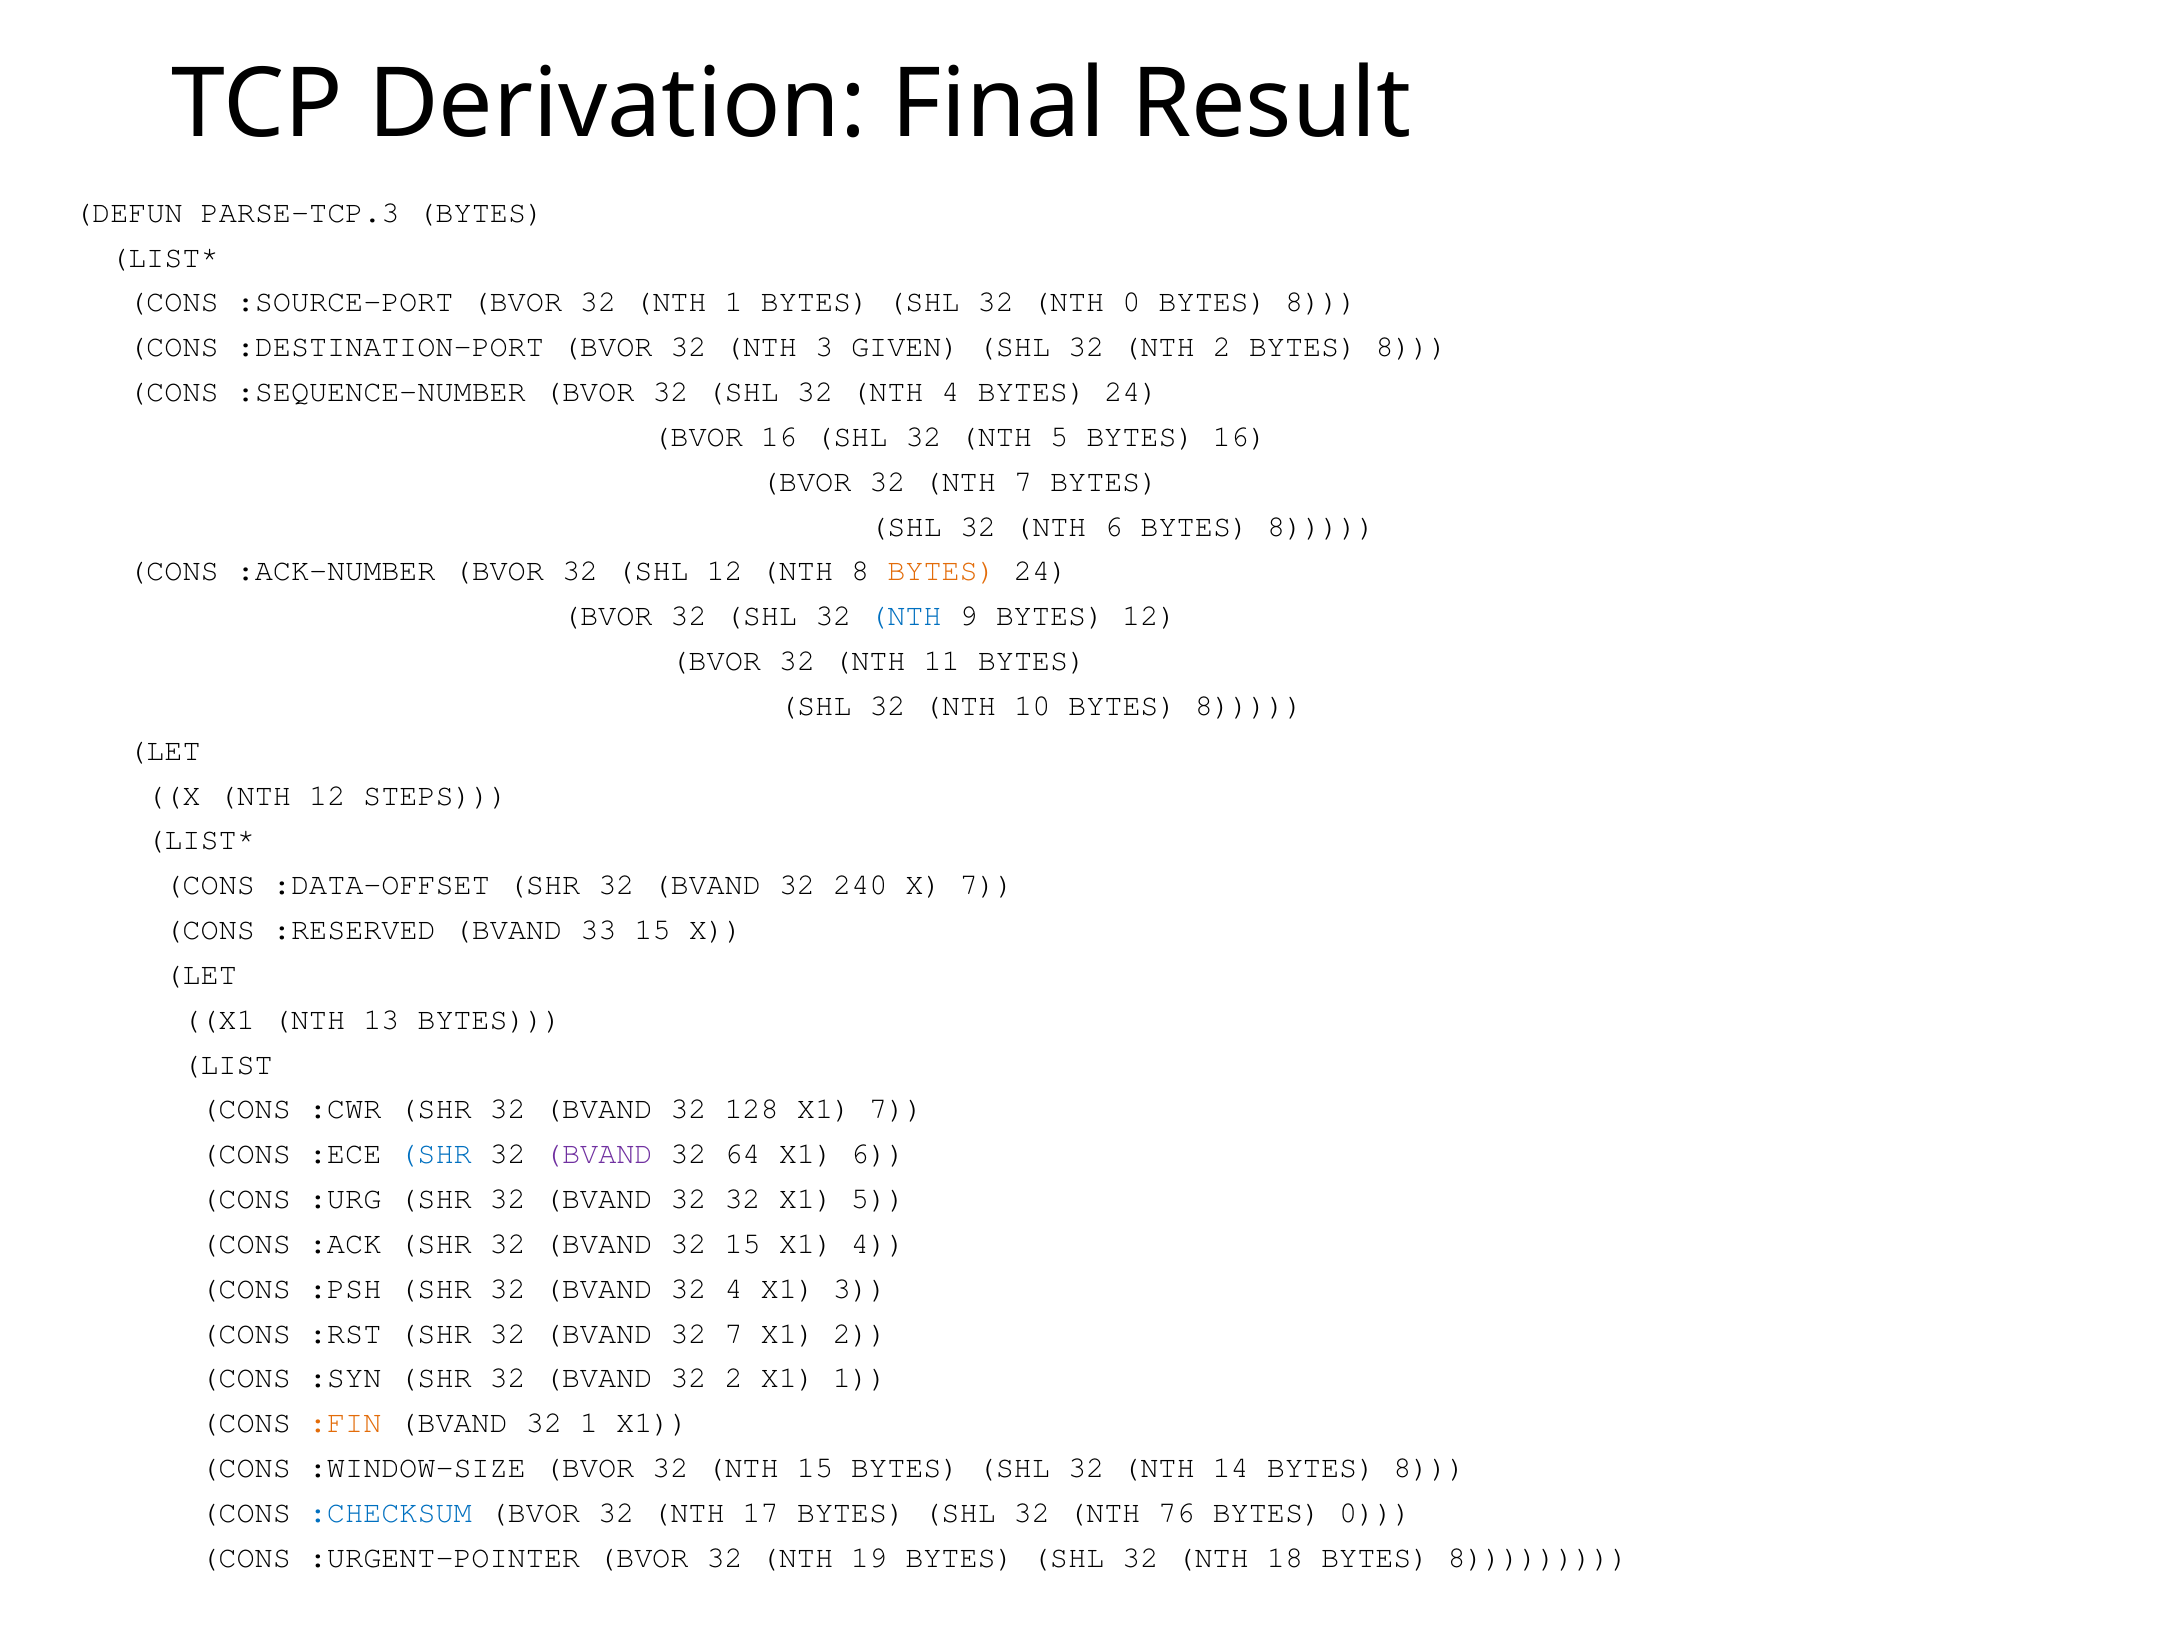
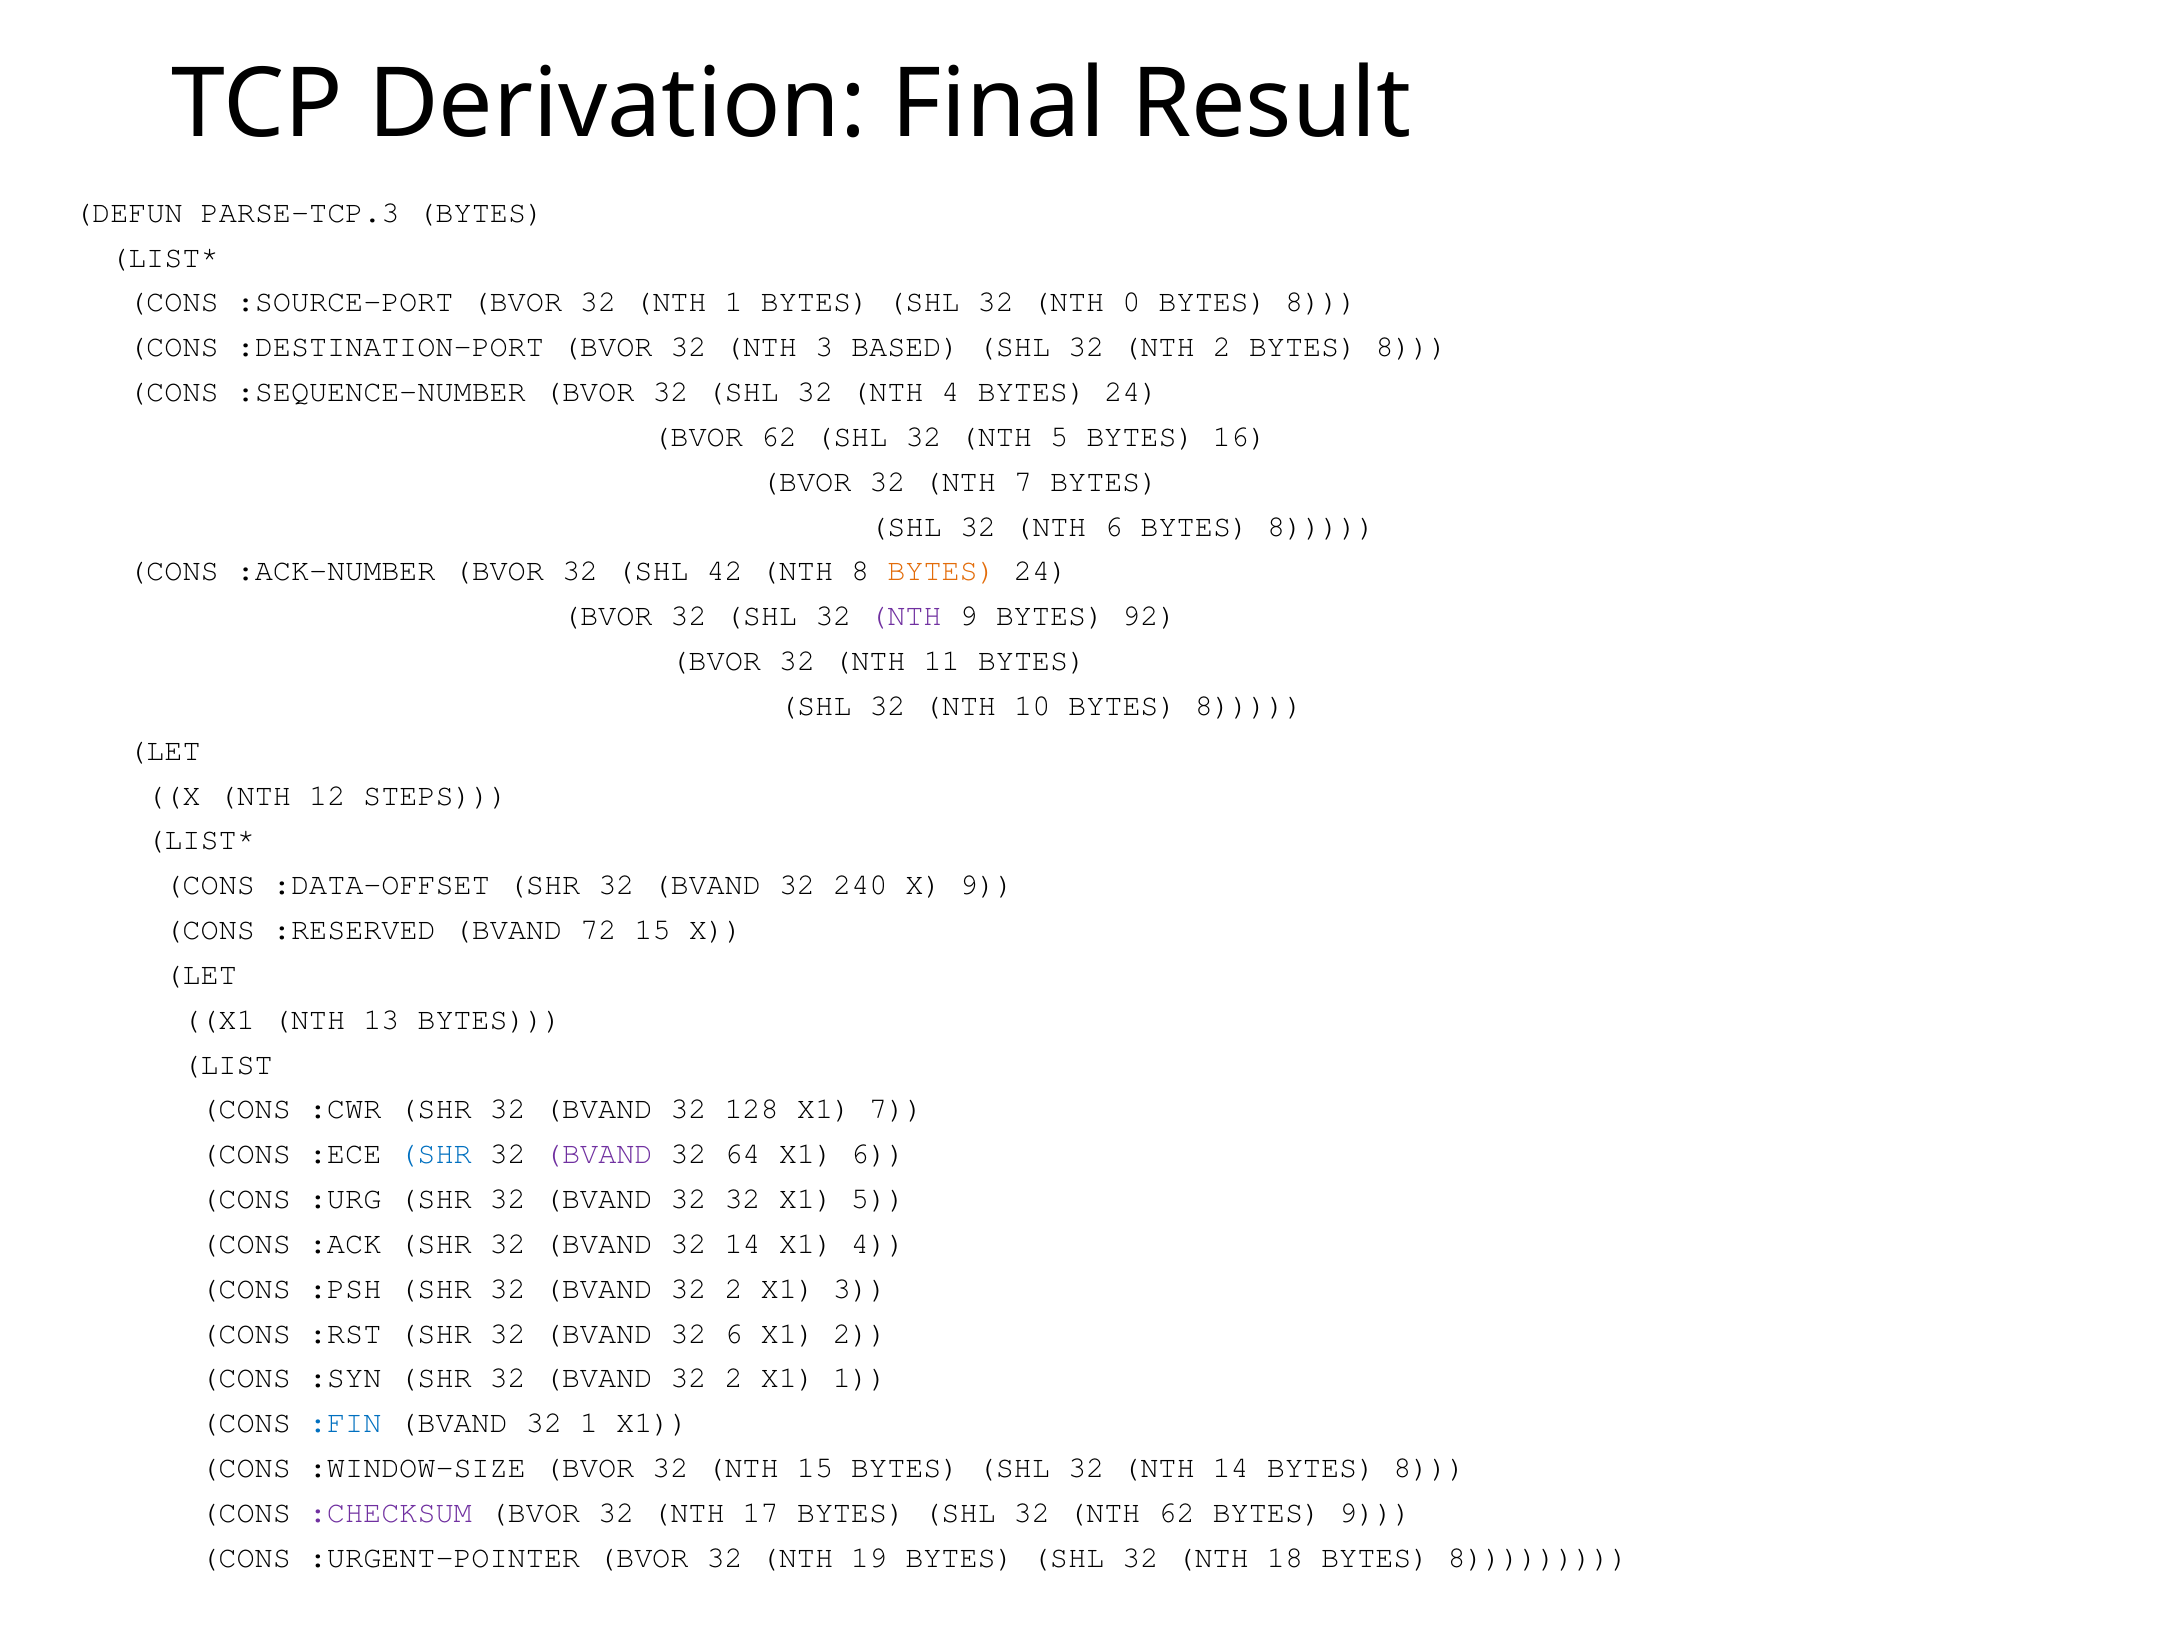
GIVEN: GIVEN -> BASED
BVOR 16: 16 -> 62
SHL 12: 12 -> 42
NTH at (905, 616) colour: blue -> purple
BYTES 12: 12 -> 92
X 7: 7 -> 9
33: 33 -> 72
32 15: 15 -> 14
4 at (734, 1289): 4 -> 2
32 7: 7 -> 6
:FIN colour: orange -> blue
:CHECKSUM colour: blue -> purple
NTH 76: 76 -> 62
BYTES 0: 0 -> 9
